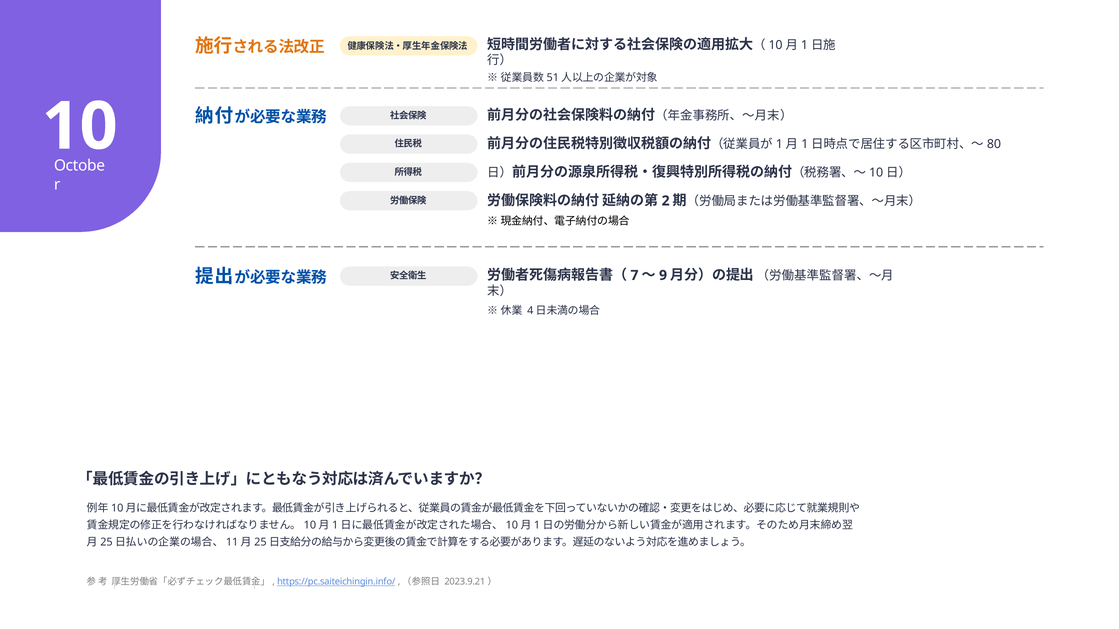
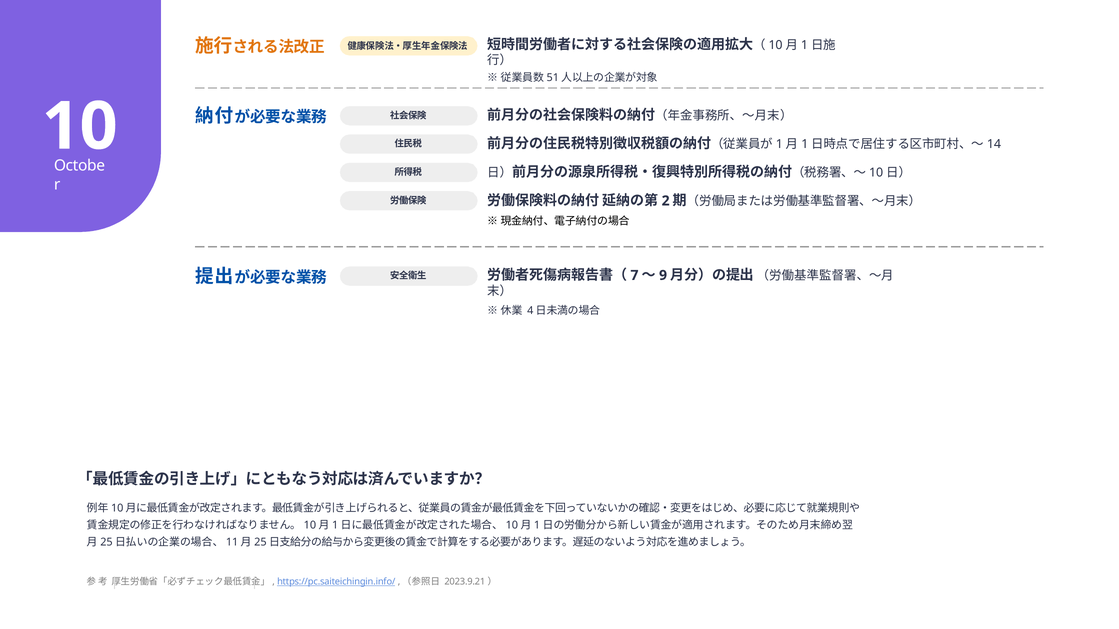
80: 80 -> 14
